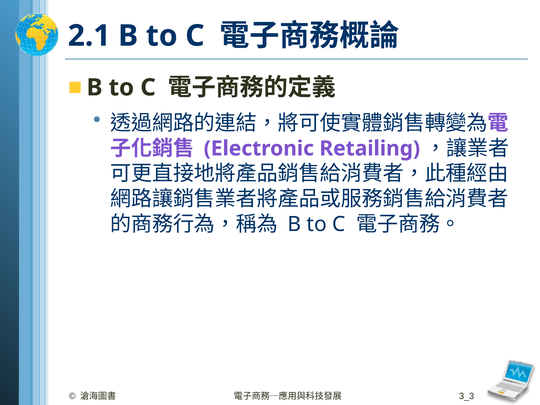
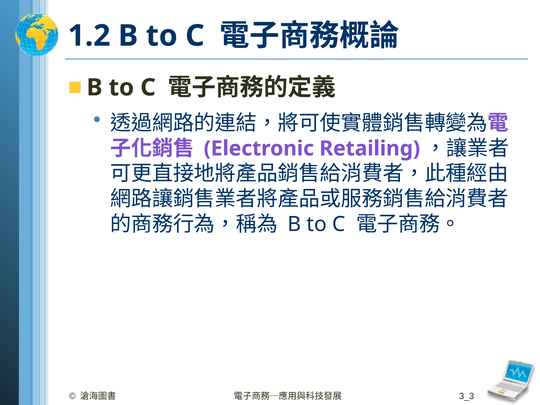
2.1: 2.1 -> 1.2
